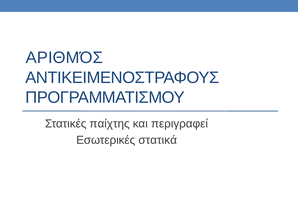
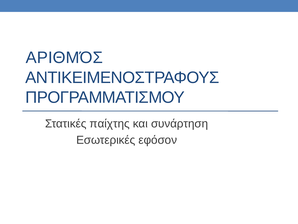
περιγραφεί: περιγραφεί -> συνάρτηση
στατικά: στατικά -> εφόσον
